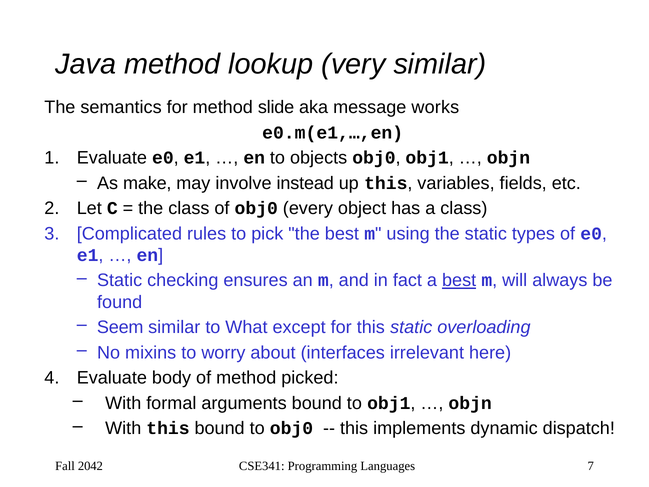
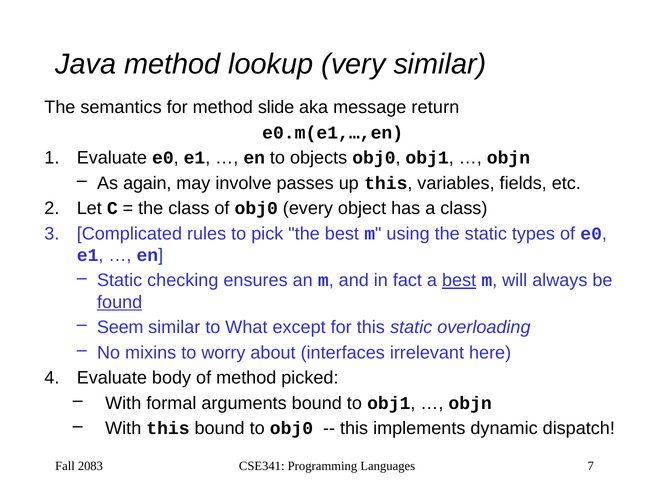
works: works -> return
make: make -> again
instead: instead -> passes
found underline: none -> present
2042: 2042 -> 2083
